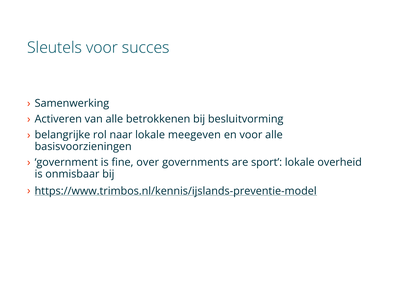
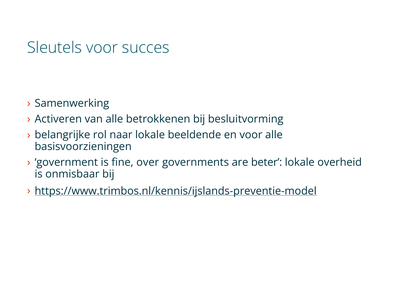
meegeven: meegeven -> beeldende
sport: sport -> beter
